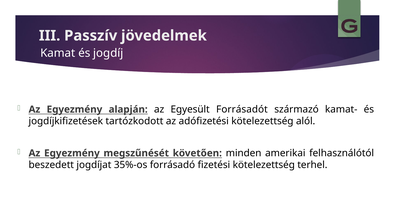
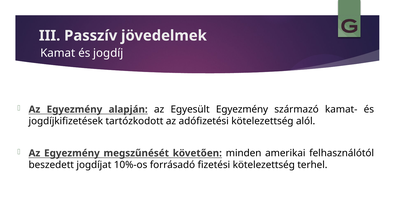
Egyesült Forrásadót: Forrásadót -> Egyezmény
35%-os: 35%-os -> 10%-os
